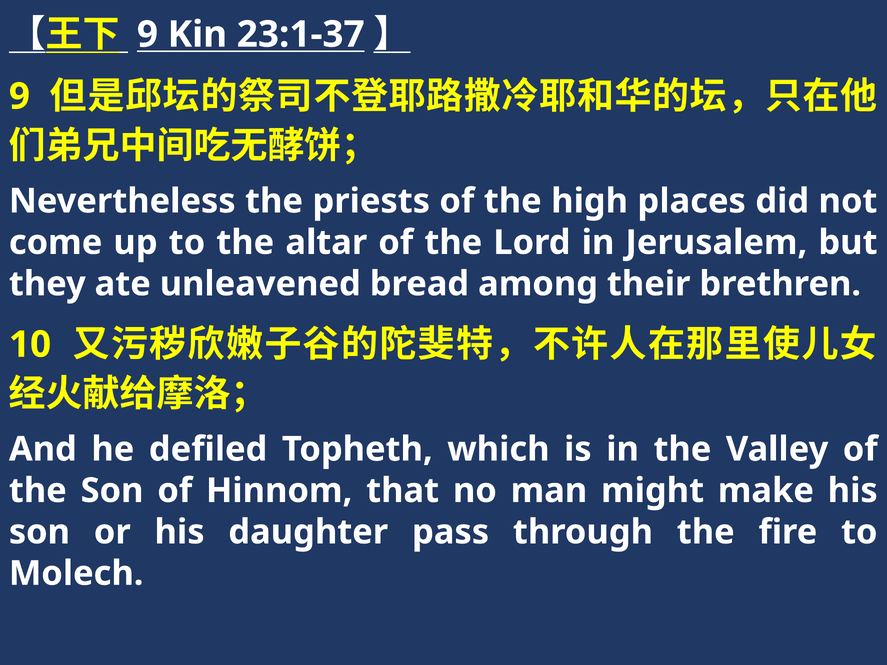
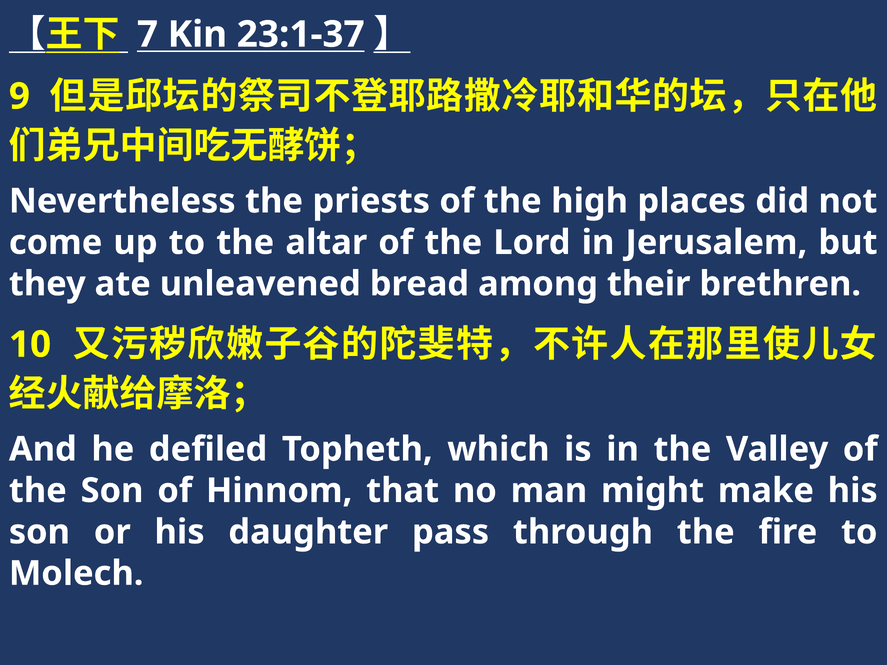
9 at (147, 34): 9 -> 7
